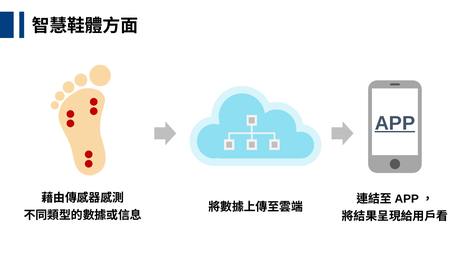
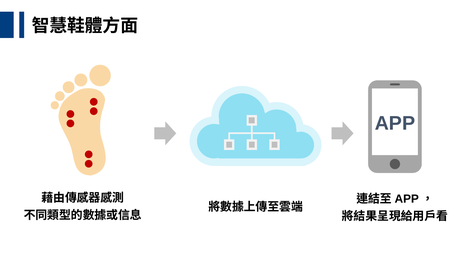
APP underline: present -> none
